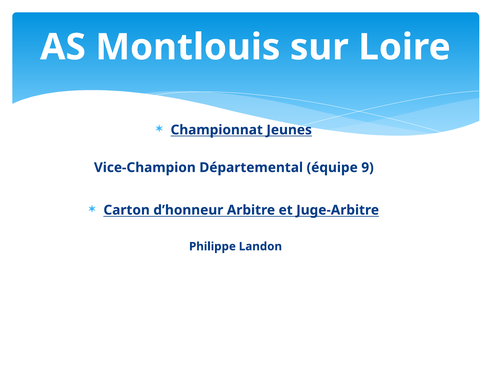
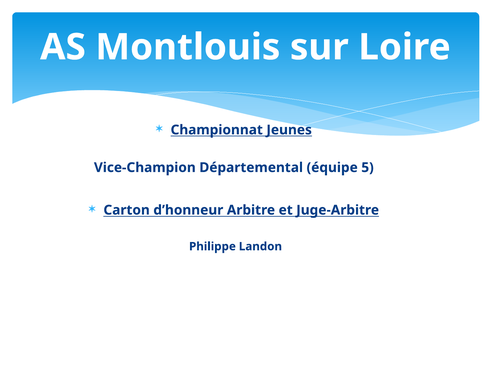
9: 9 -> 5
